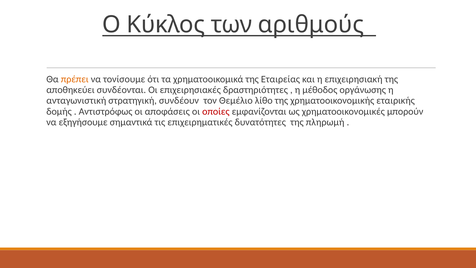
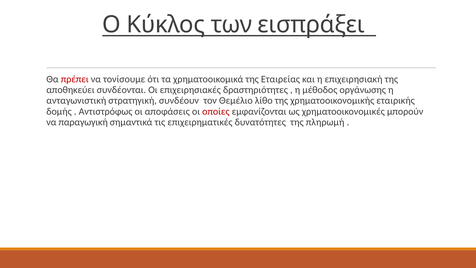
αριθμούς: αριθμούς -> εισπράξει
πρέπει colour: orange -> red
εξηγήσουμε: εξηγήσουμε -> παραγωγική
